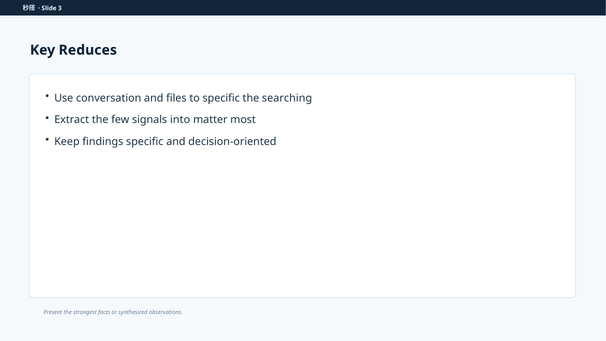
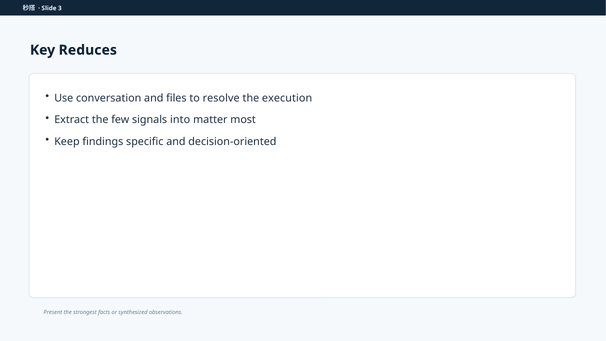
to specific: specific -> resolve
searching: searching -> execution
